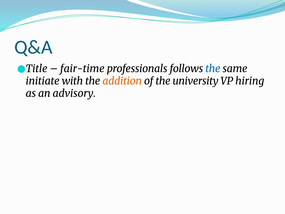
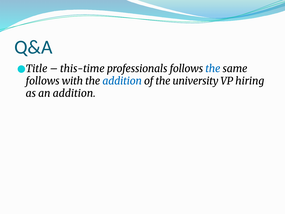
fair-time: fair-time -> this-time
initiate at (43, 81): initiate -> follows
addition at (122, 81) colour: orange -> blue
an advisory: advisory -> addition
